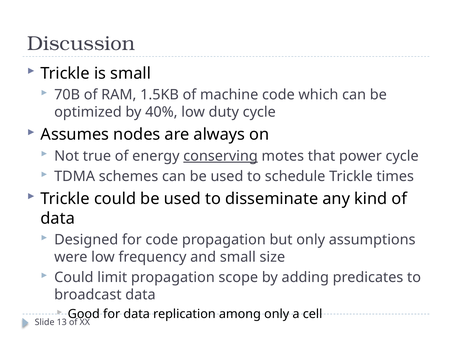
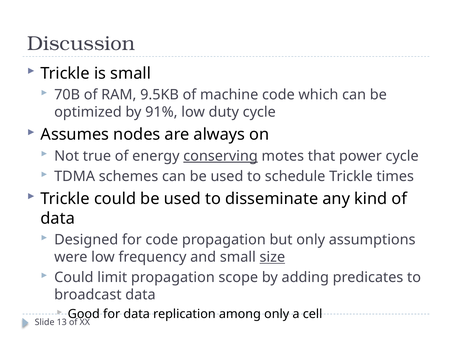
1.5KB: 1.5KB -> 9.5KB
40%: 40% -> 91%
size underline: none -> present
